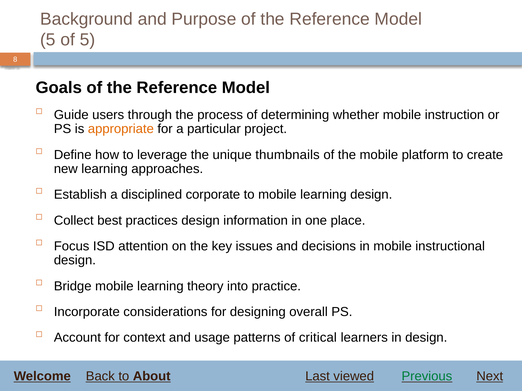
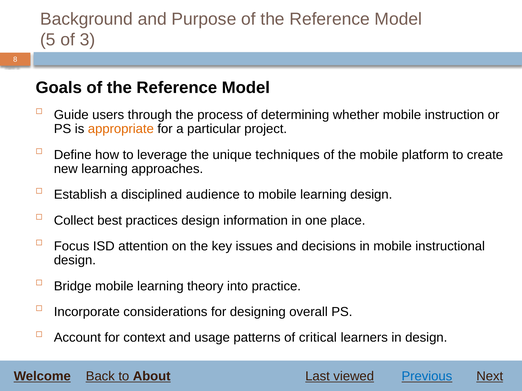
of 5: 5 -> 3
thumbnails: thumbnails -> techniques
corporate: corporate -> audience
Previous colour: green -> blue
